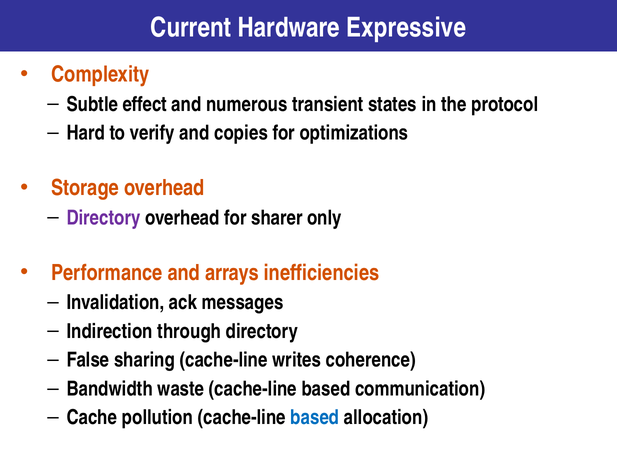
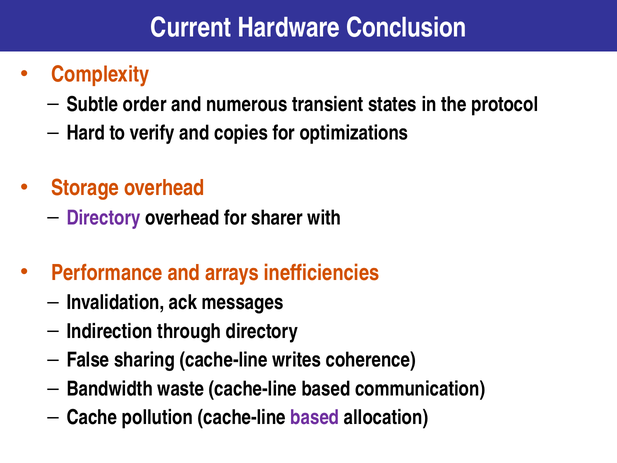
Expressive: Expressive -> Conclusion
effect: effect -> order
only: only -> with
based at (315, 417) colour: blue -> purple
